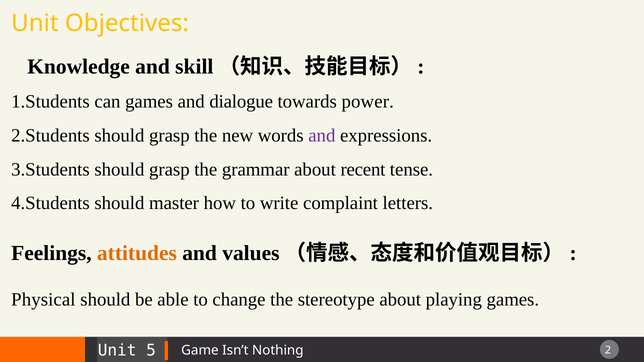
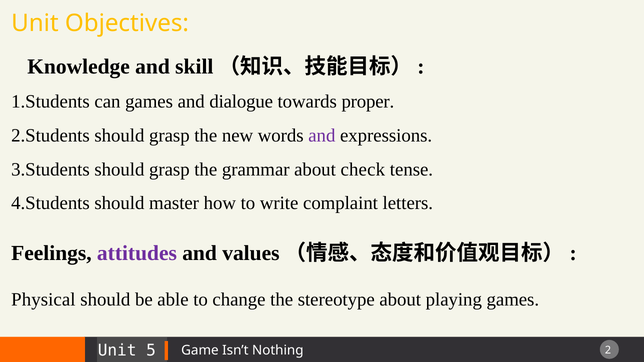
power: power -> proper
recent: recent -> check
attitudes colour: orange -> purple
